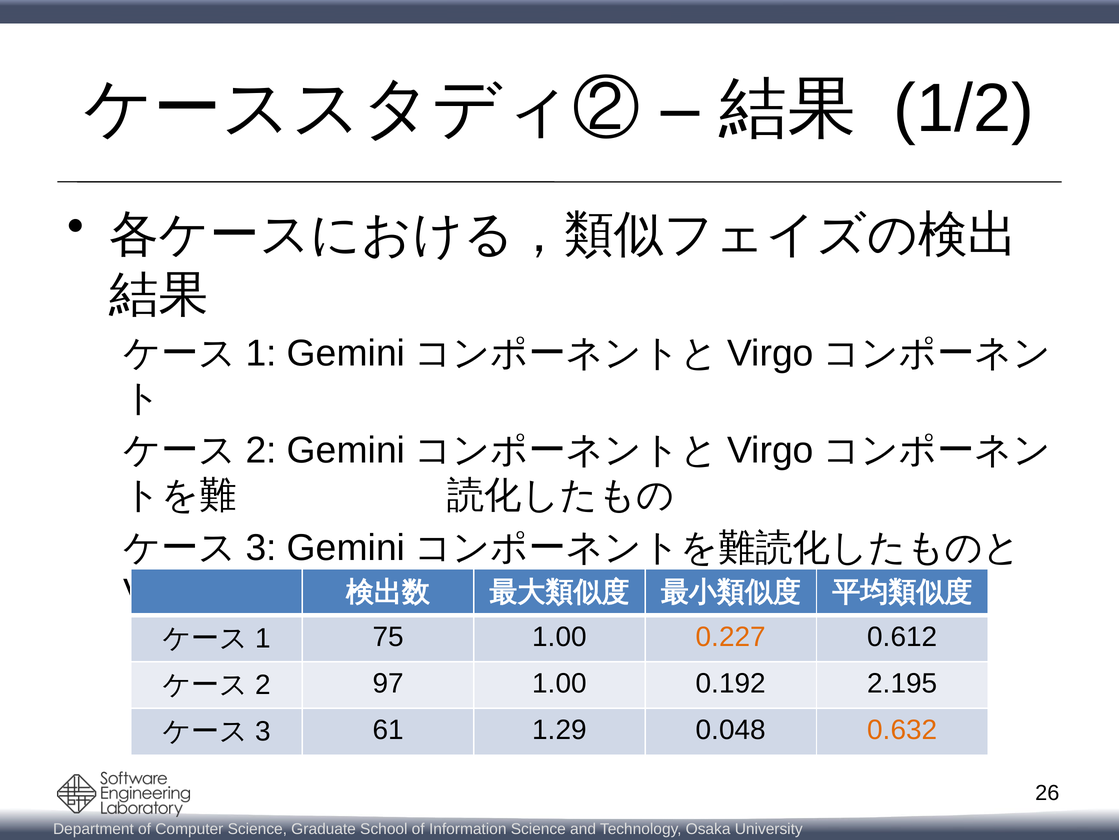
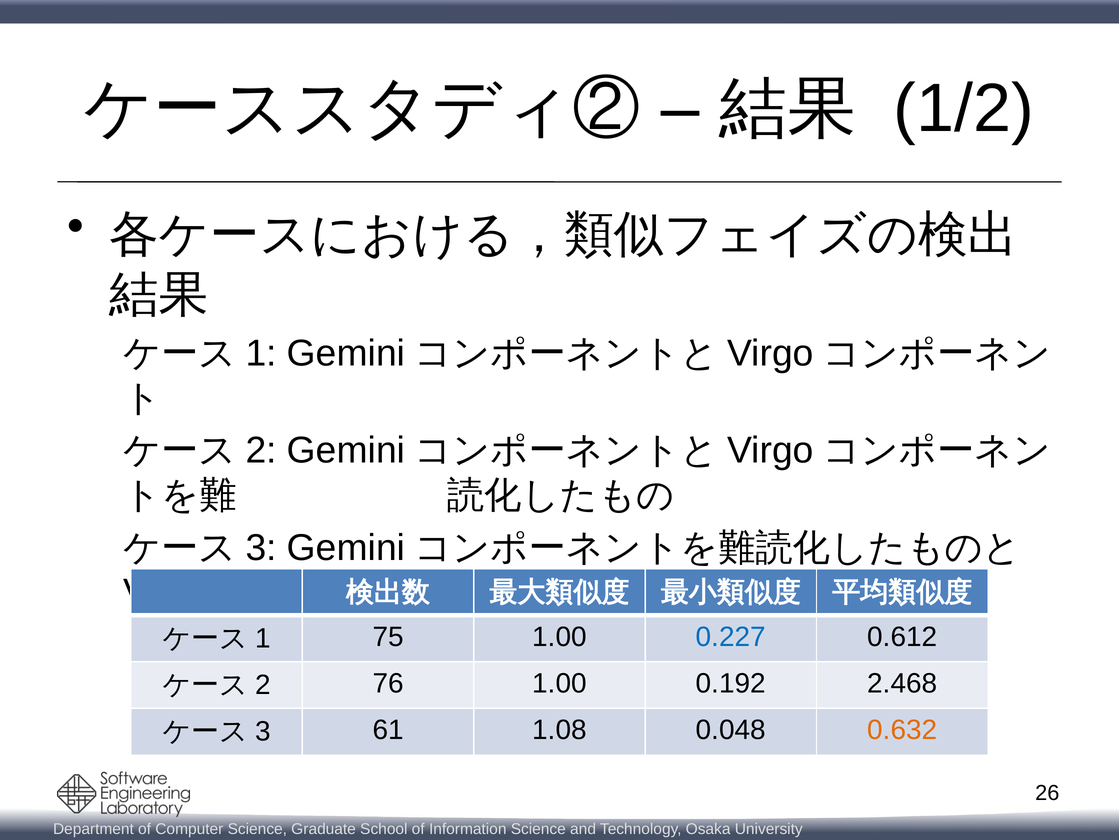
0.227 colour: orange -> blue
97: 97 -> 76
2.195: 2.195 -> 2.468
1.29: 1.29 -> 1.08
